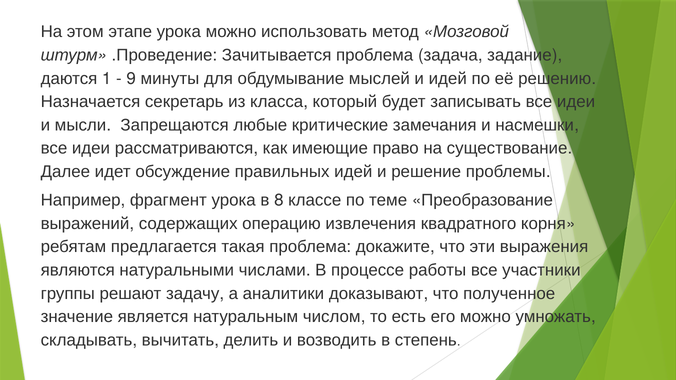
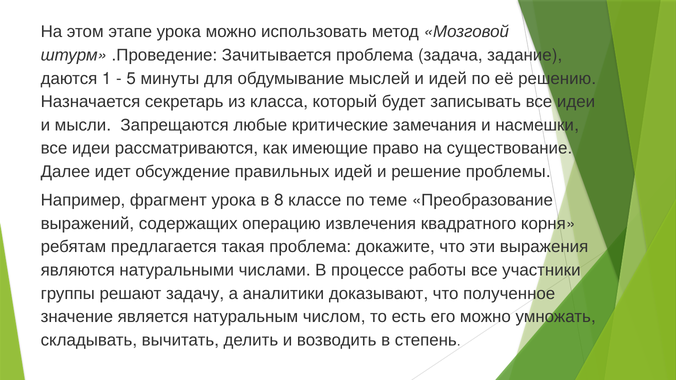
9: 9 -> 5
